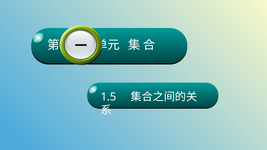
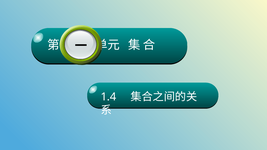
1.5: 1.5 -> 1.4
